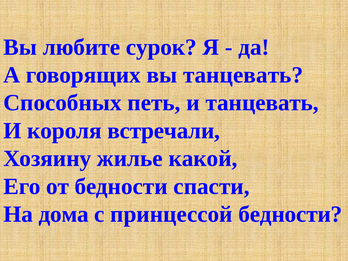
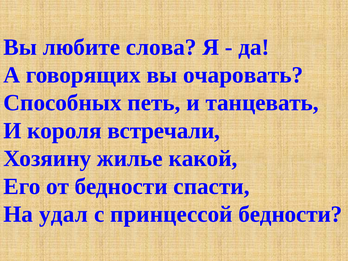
сурок: сурок -> слова
вы танцевать: танцевать -> очаровать
дома: дома -> удал
